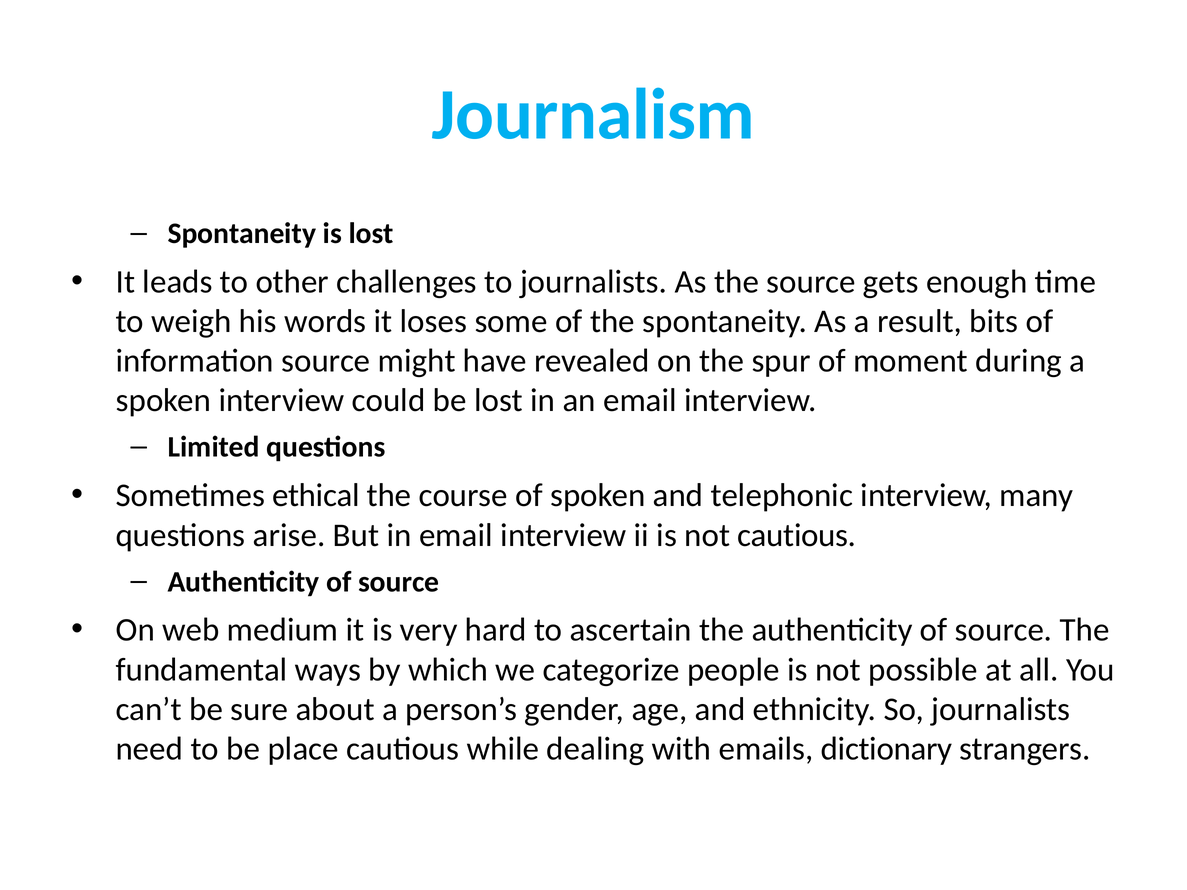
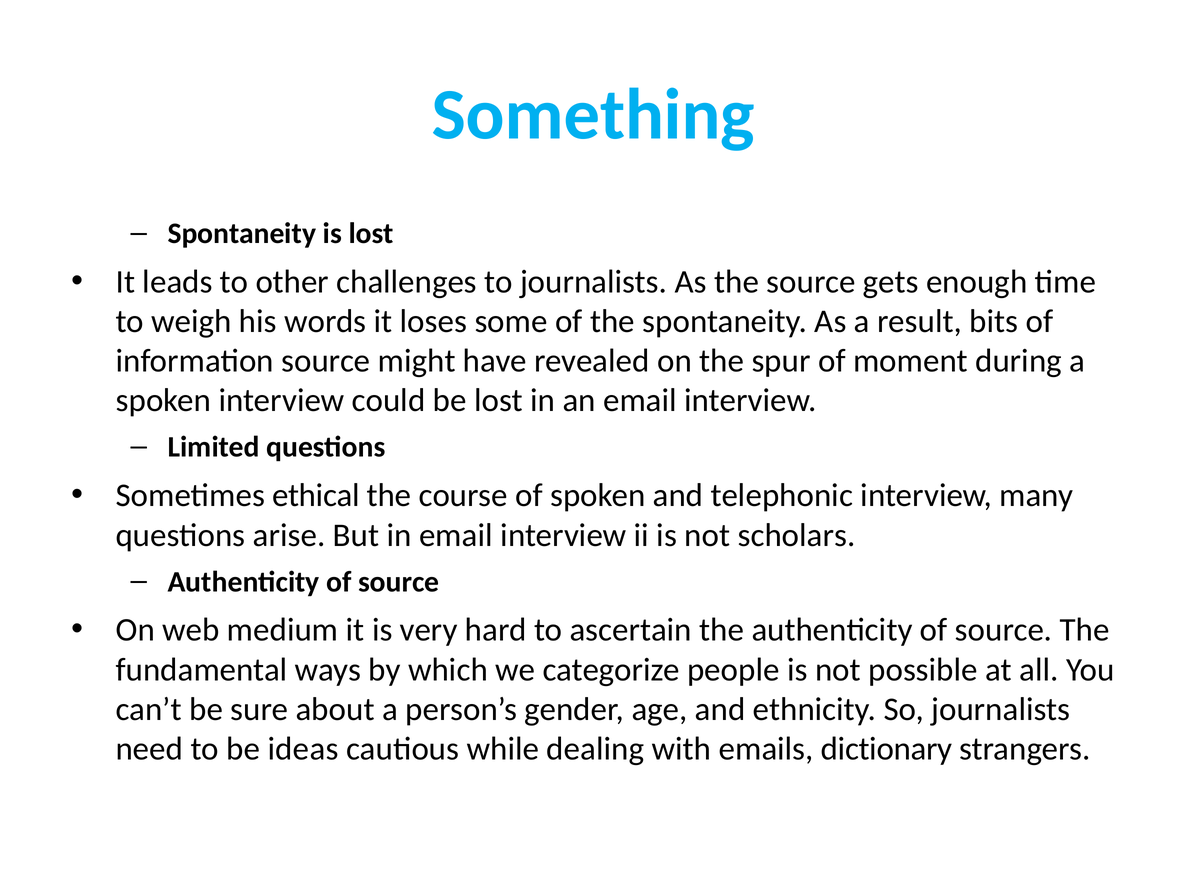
Journalism: Journalism -> Something
not cautious: cautious -> scholars
place: place -> ideas
